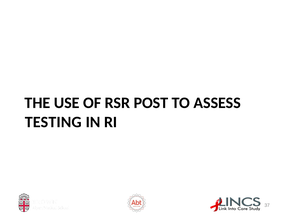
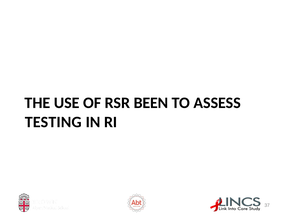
POST: POST -> BEEN
